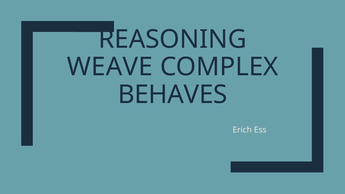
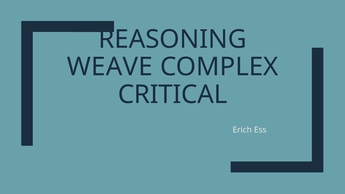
BEHAVES: BEHAVES -> CRITICAL
